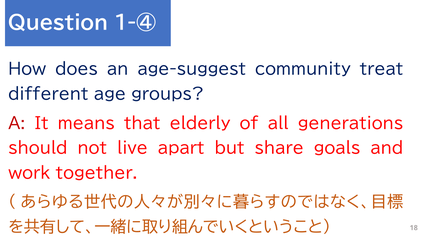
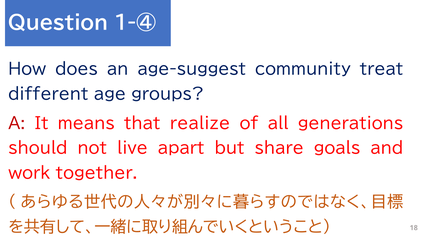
elderly: elderly -> realize
